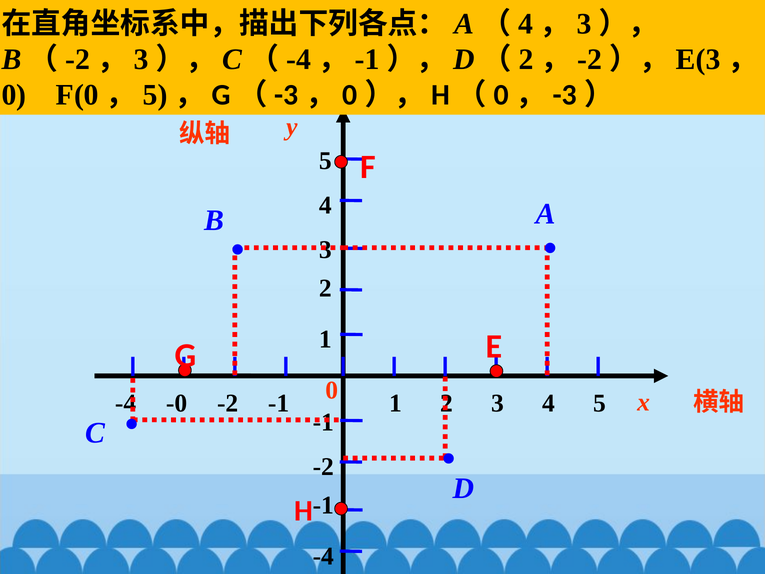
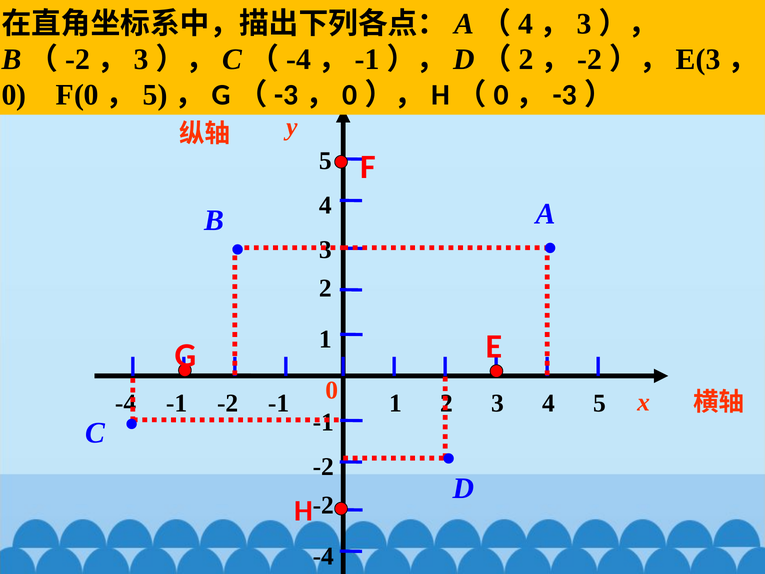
-0 at (177, 403): -0 -> -1
-1 at (323, 505): -1 -> -2
